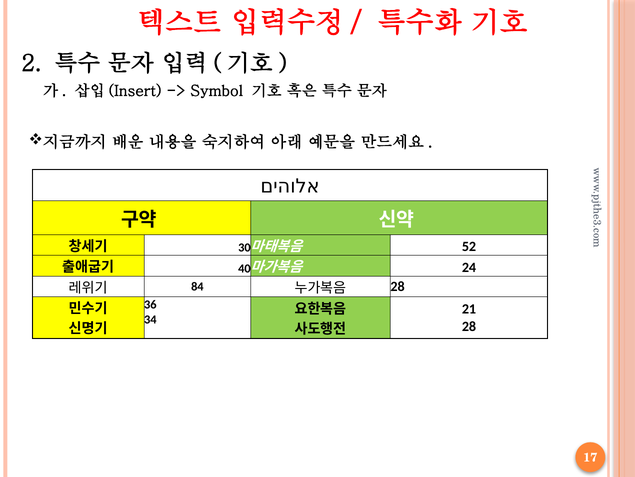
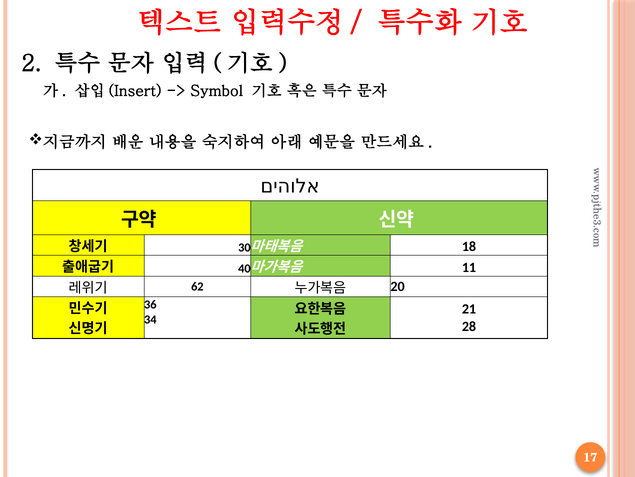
52: 52 -> 18
24: 24 -> 11
84: 84 -> 62
28 at (398, 286): 28 -> 20
